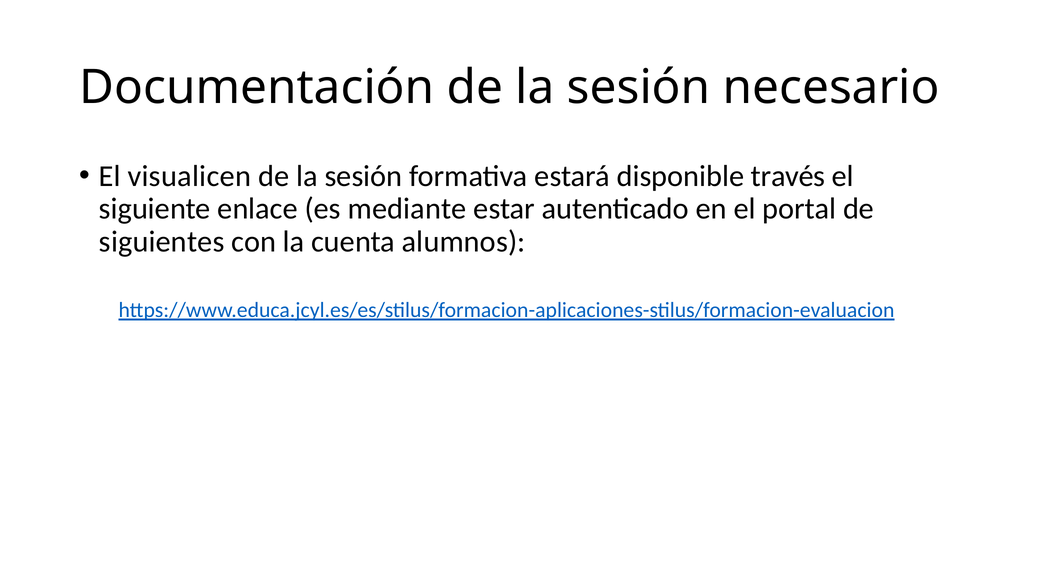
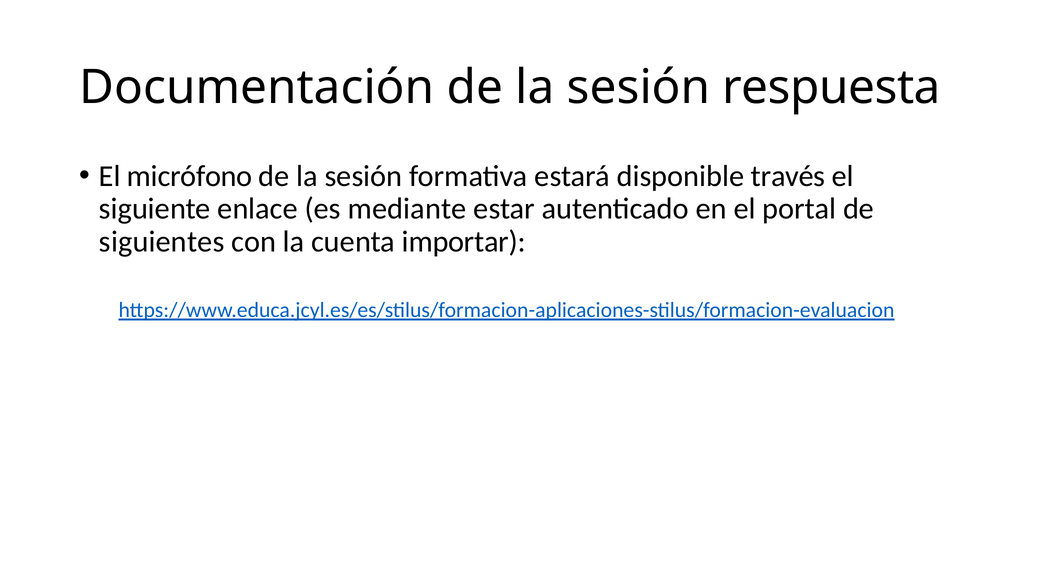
necesario: necesario -> respuesta
visualicen: visualicen -> micrófono
alumnos: alumnos -> importar
